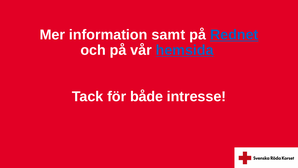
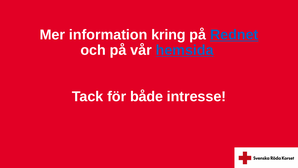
samt: samt -> kring
